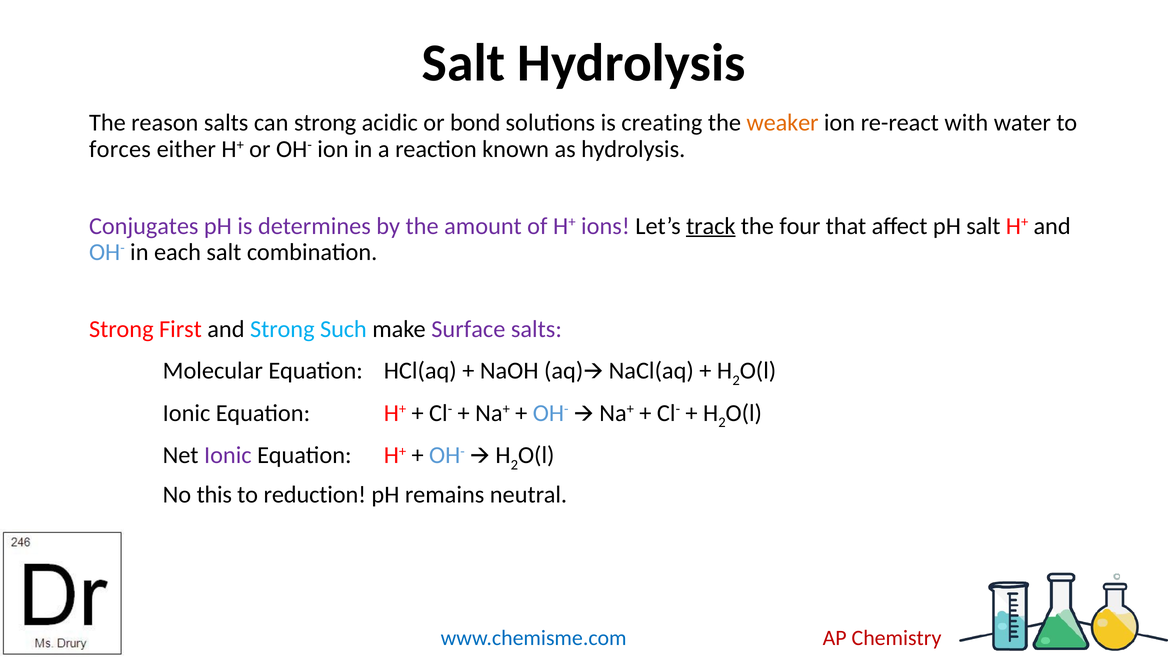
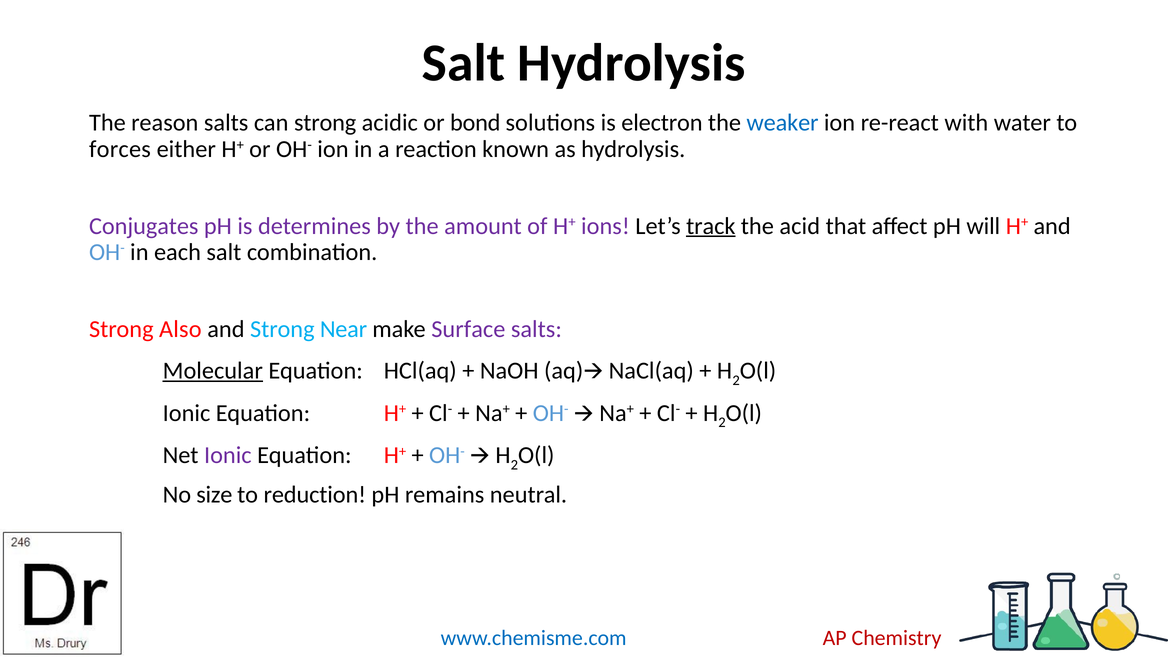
creating: creating -> electron
weaker colour: orange -> blue
four: four -> acid
pH salt: salt -> will
First: First -> Also
Such: Such -> Near
Molecular underline: none -> present
this: this -> size
